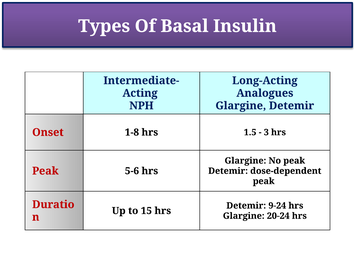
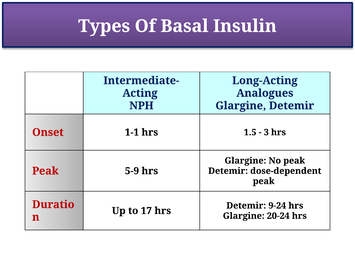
1-8: 1-8 -> 1-1
5-6: 5-6 -> 5-9
15: 15 -> 17
